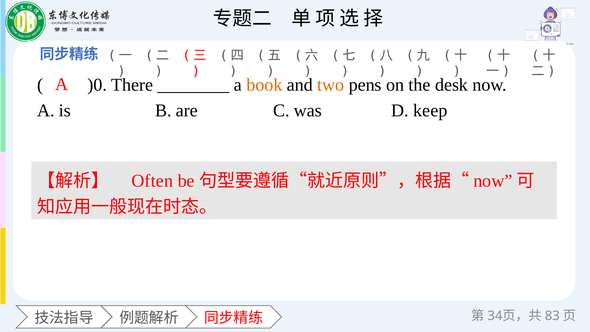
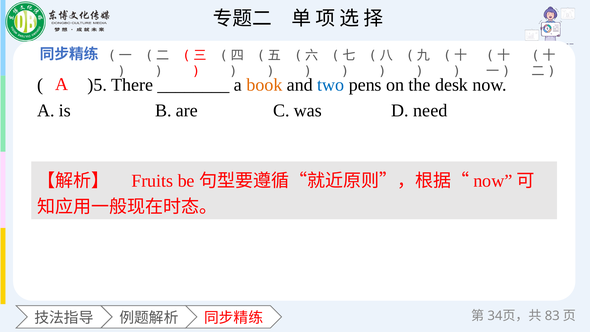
)0: )0 -> )5
two colour: orange -> blue
keep: keep -> need
Often: Often -> Fruits
